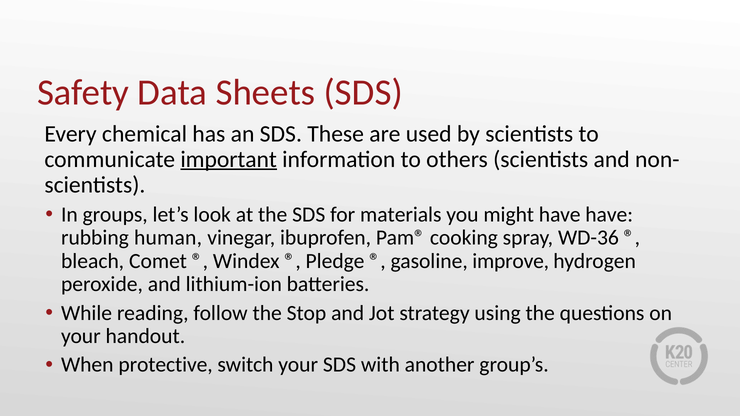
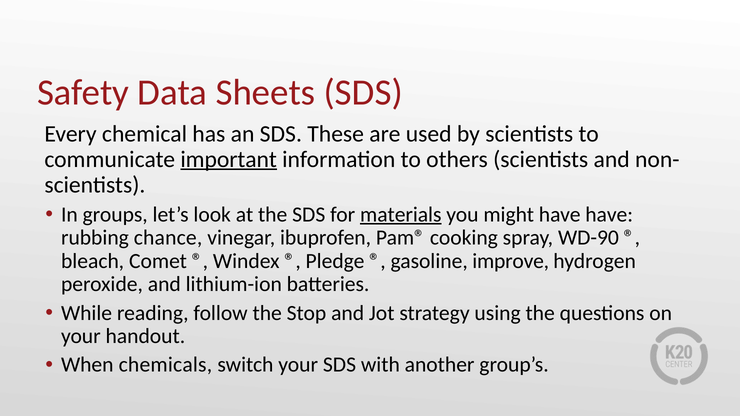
materials underline: none -> present
human: human -> chance
WD-36: WD-36 -> WD-90
protective: protective -> chemicals
